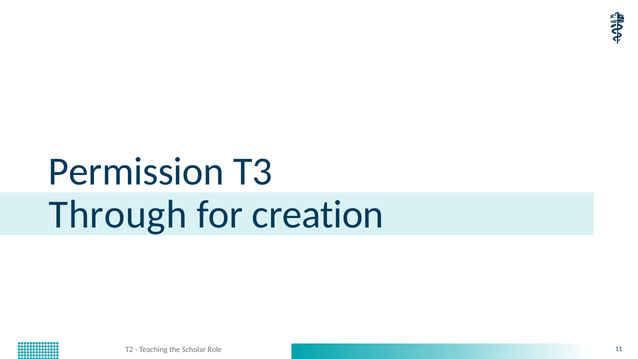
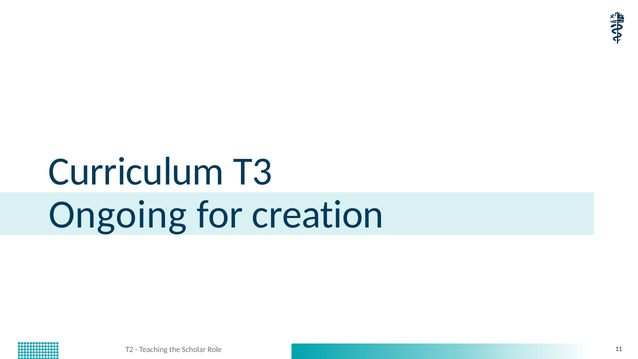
Permission: Permission -> Curriculum
Through: Through -> Ongoing
